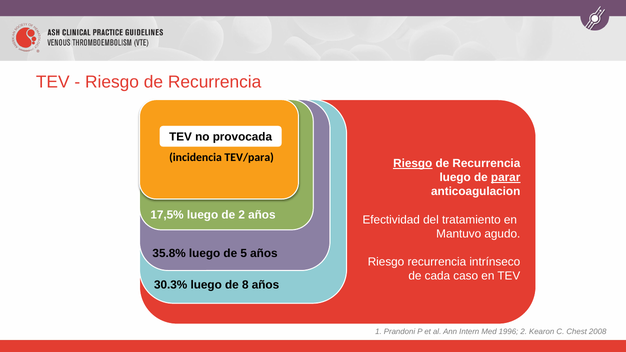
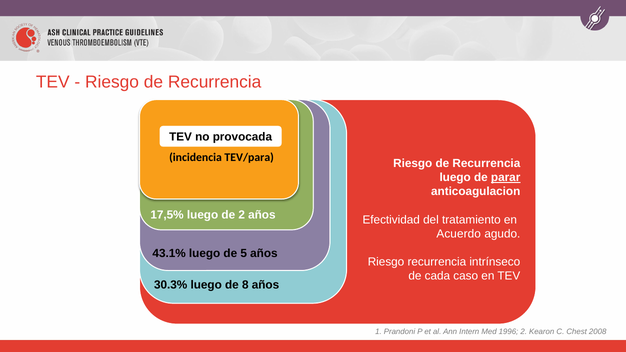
Riesgo at (413, 163) underline: present -> none
Mantuvo: Mantuvo -> Acuerdo
35.8%: 35.8% -> 43.1%
